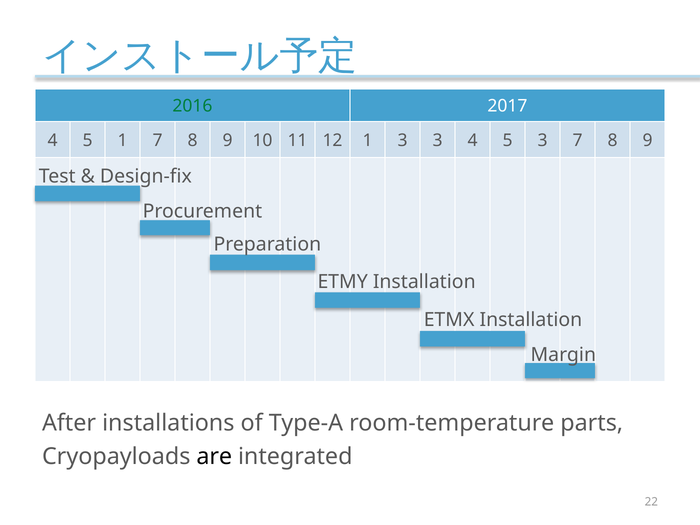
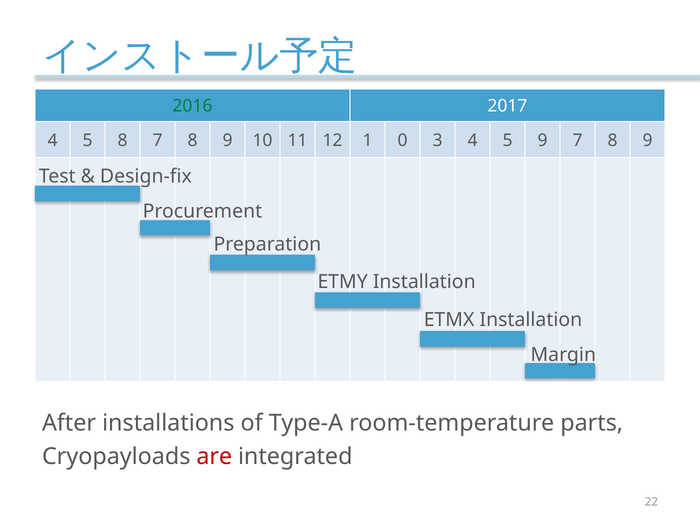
5 1: 1 -> 8
1 3: 3 -> 0
5 3: 3 -> 9
are colour: black -> red
